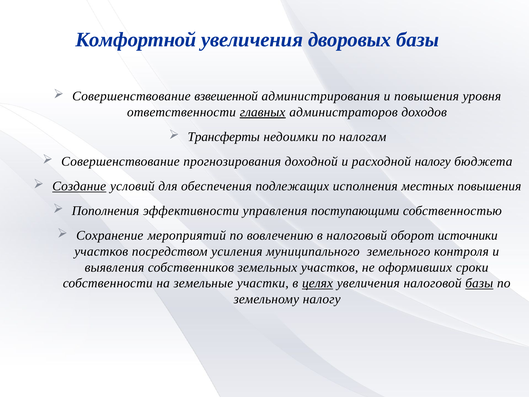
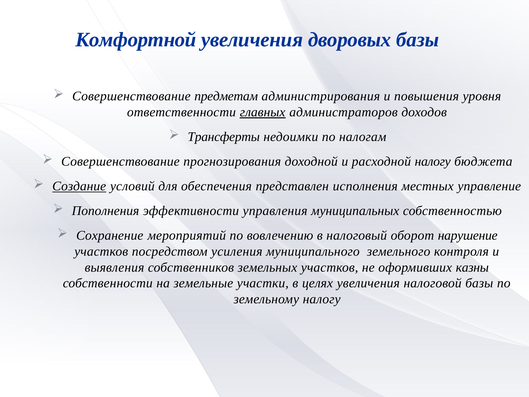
взвешенной: взвешенной -> предметам
подлежащих: подлежащих -> представлен
местных повышения: повышения -> управление
поступающими: поступающими -> муниципальных
источники: источники -> нарушение
сроки: сроки -> казны
целях underline: present -> none
базы at (479, 283) underline: present -> none
